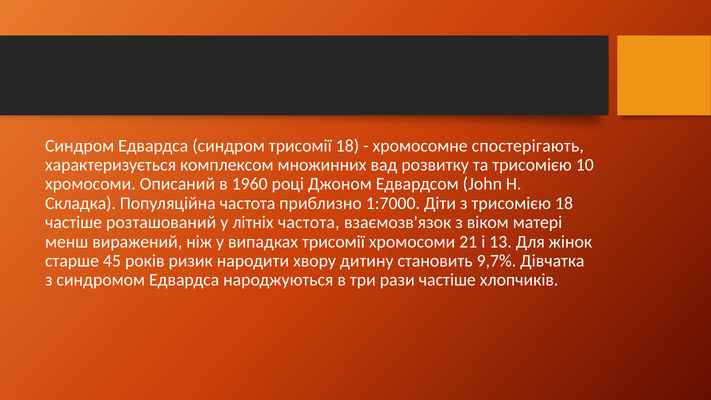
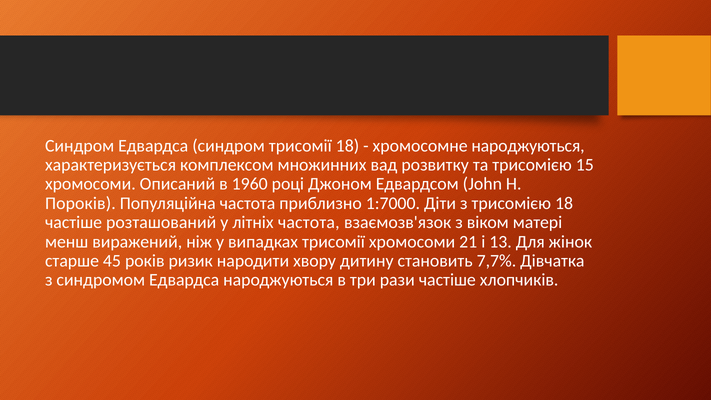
хромосомне спостерігають: спостерігають -> народжуються
10: 10 -> 15
Складка: Складка -> Пороків
9,7%: 9,7% -> 7,7%
